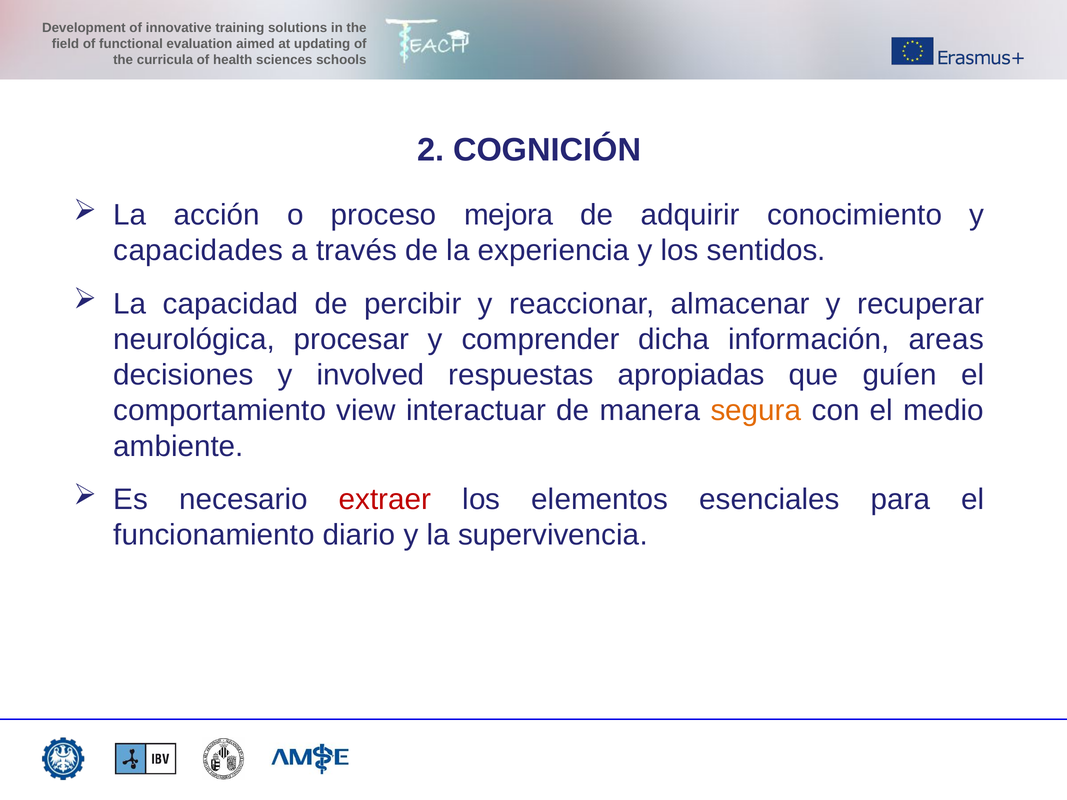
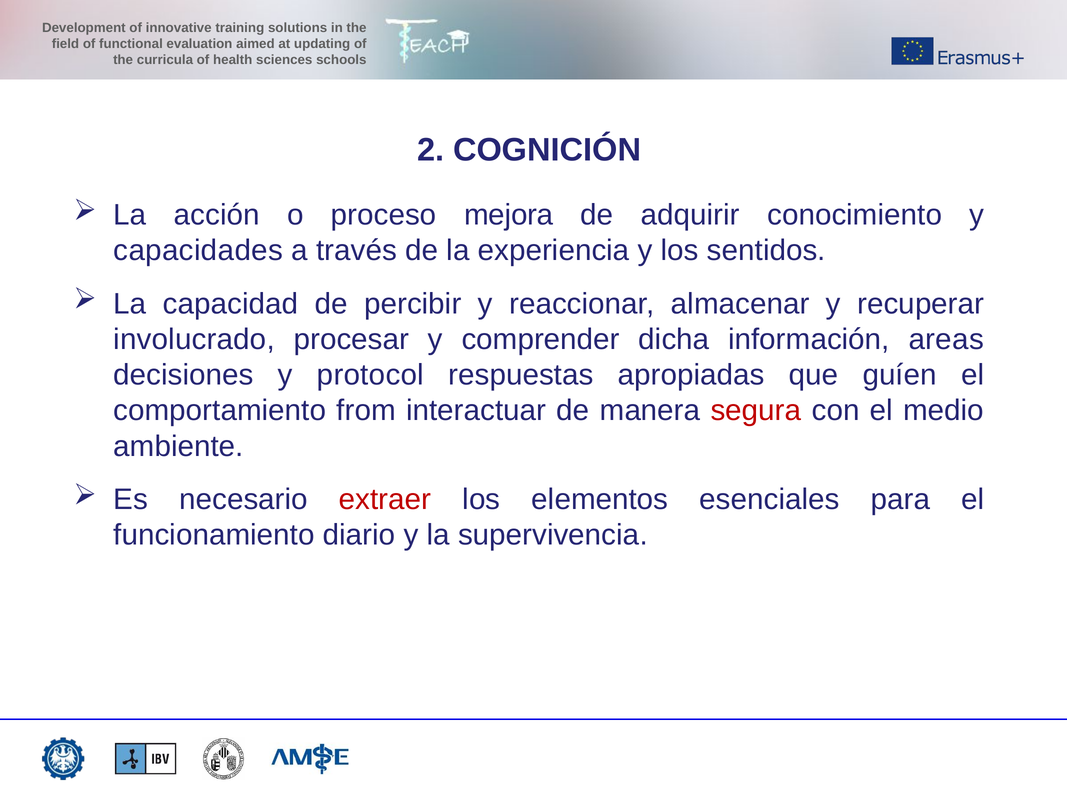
neurológica: neurológica -> involucrado
involved: involved -> protocol
view: view -> from
segura colour: orange -> red
